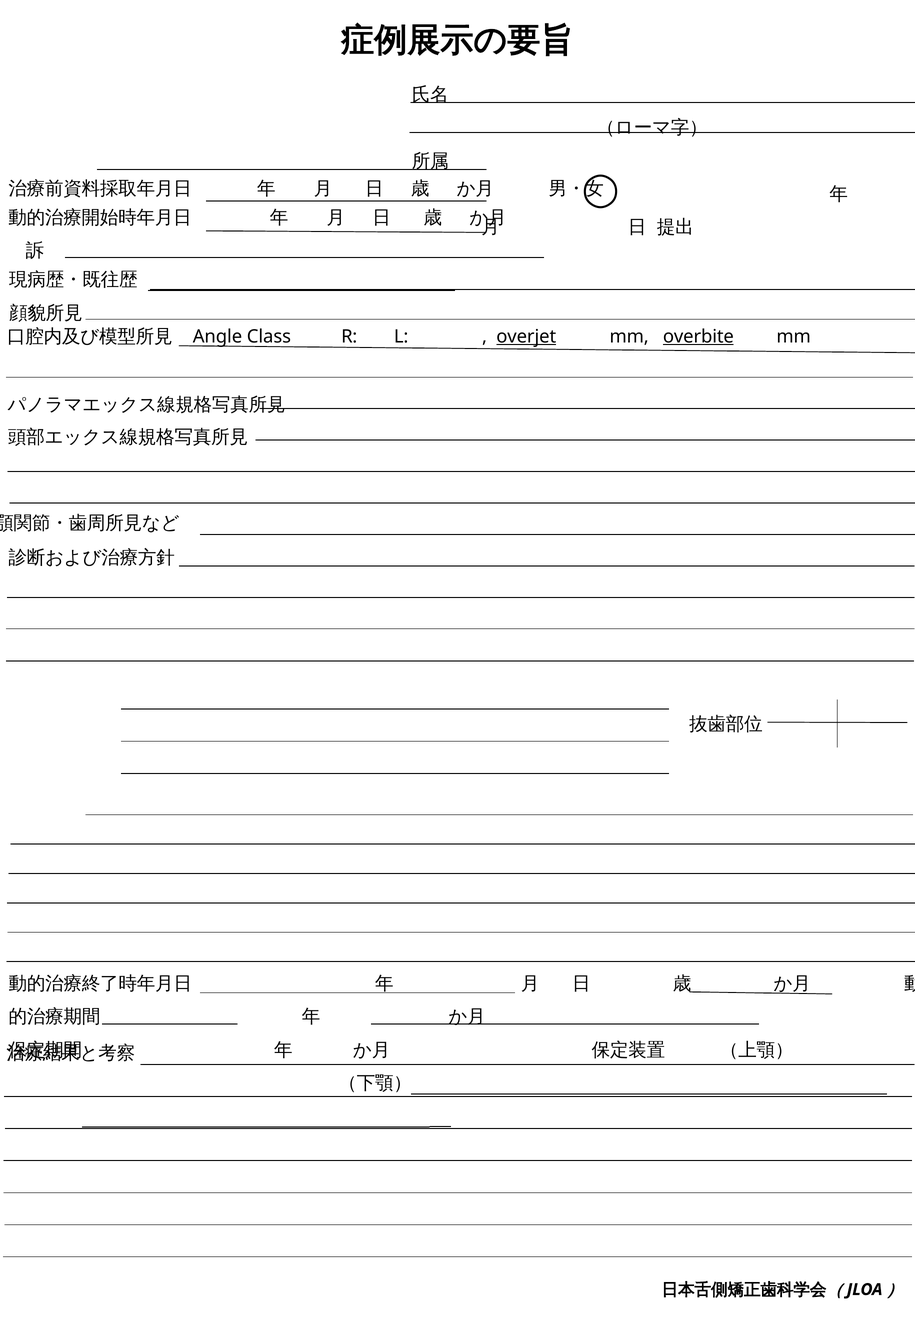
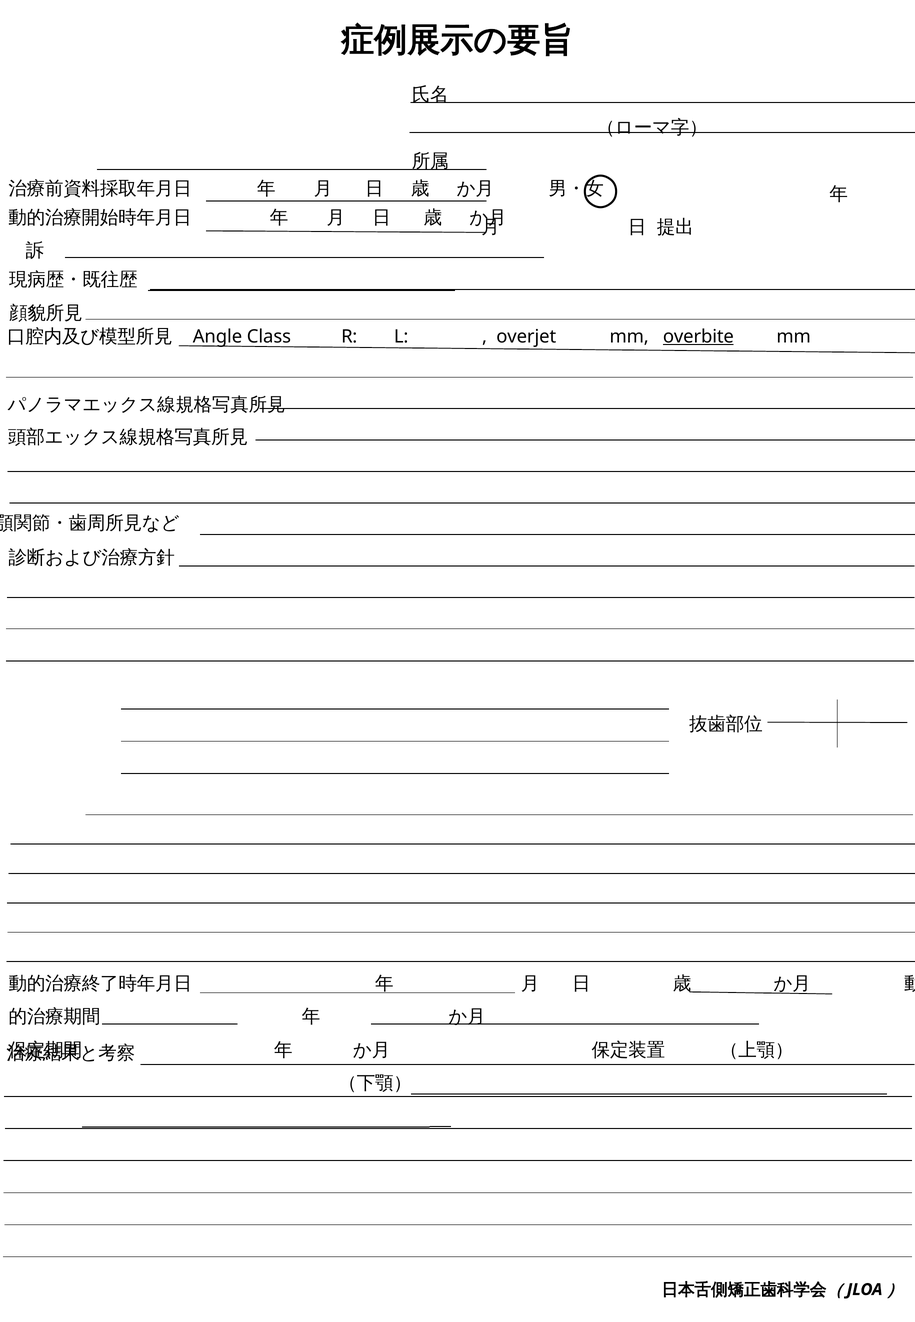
overjet underline: present -> none
